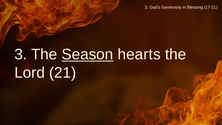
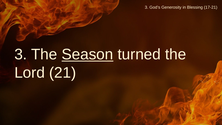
hearts: hearts -> turned
